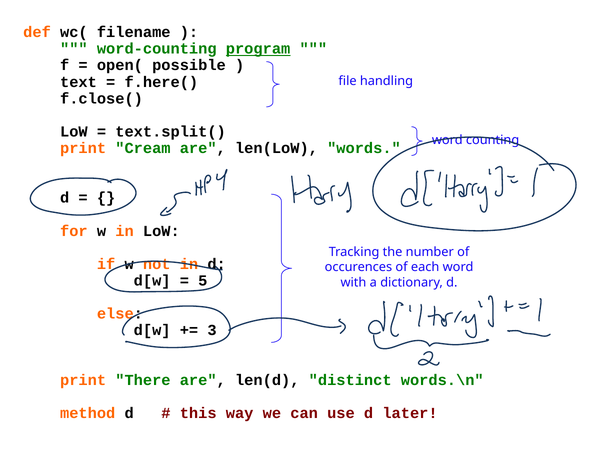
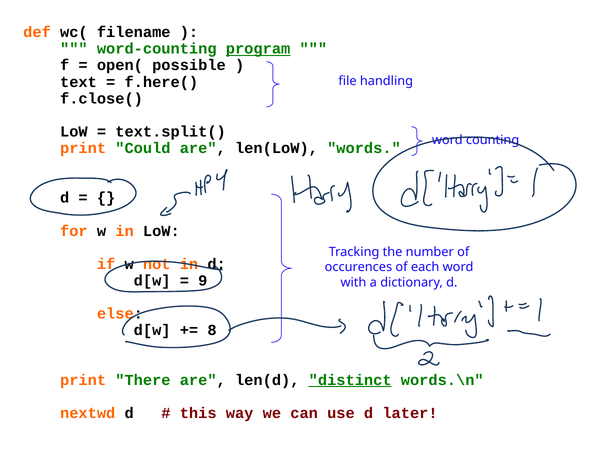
Cream: Cream -> Could
5: 5 -> 9
3: 3 -> 8
distinct underline: none -> present
method: method -> nextwd
